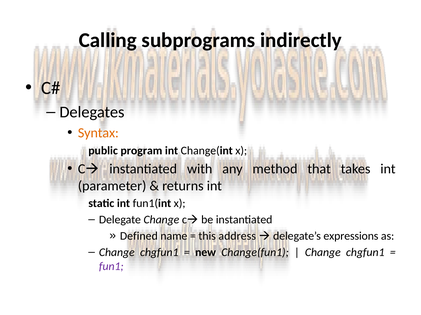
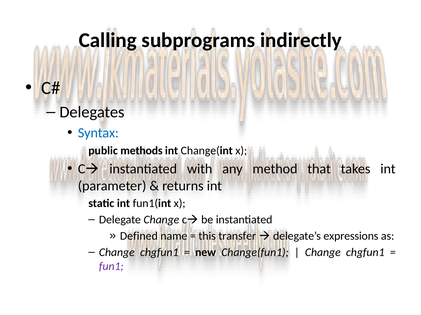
Syntax colour: orange -> blue
program: program -> methods
address: address -> transfer
